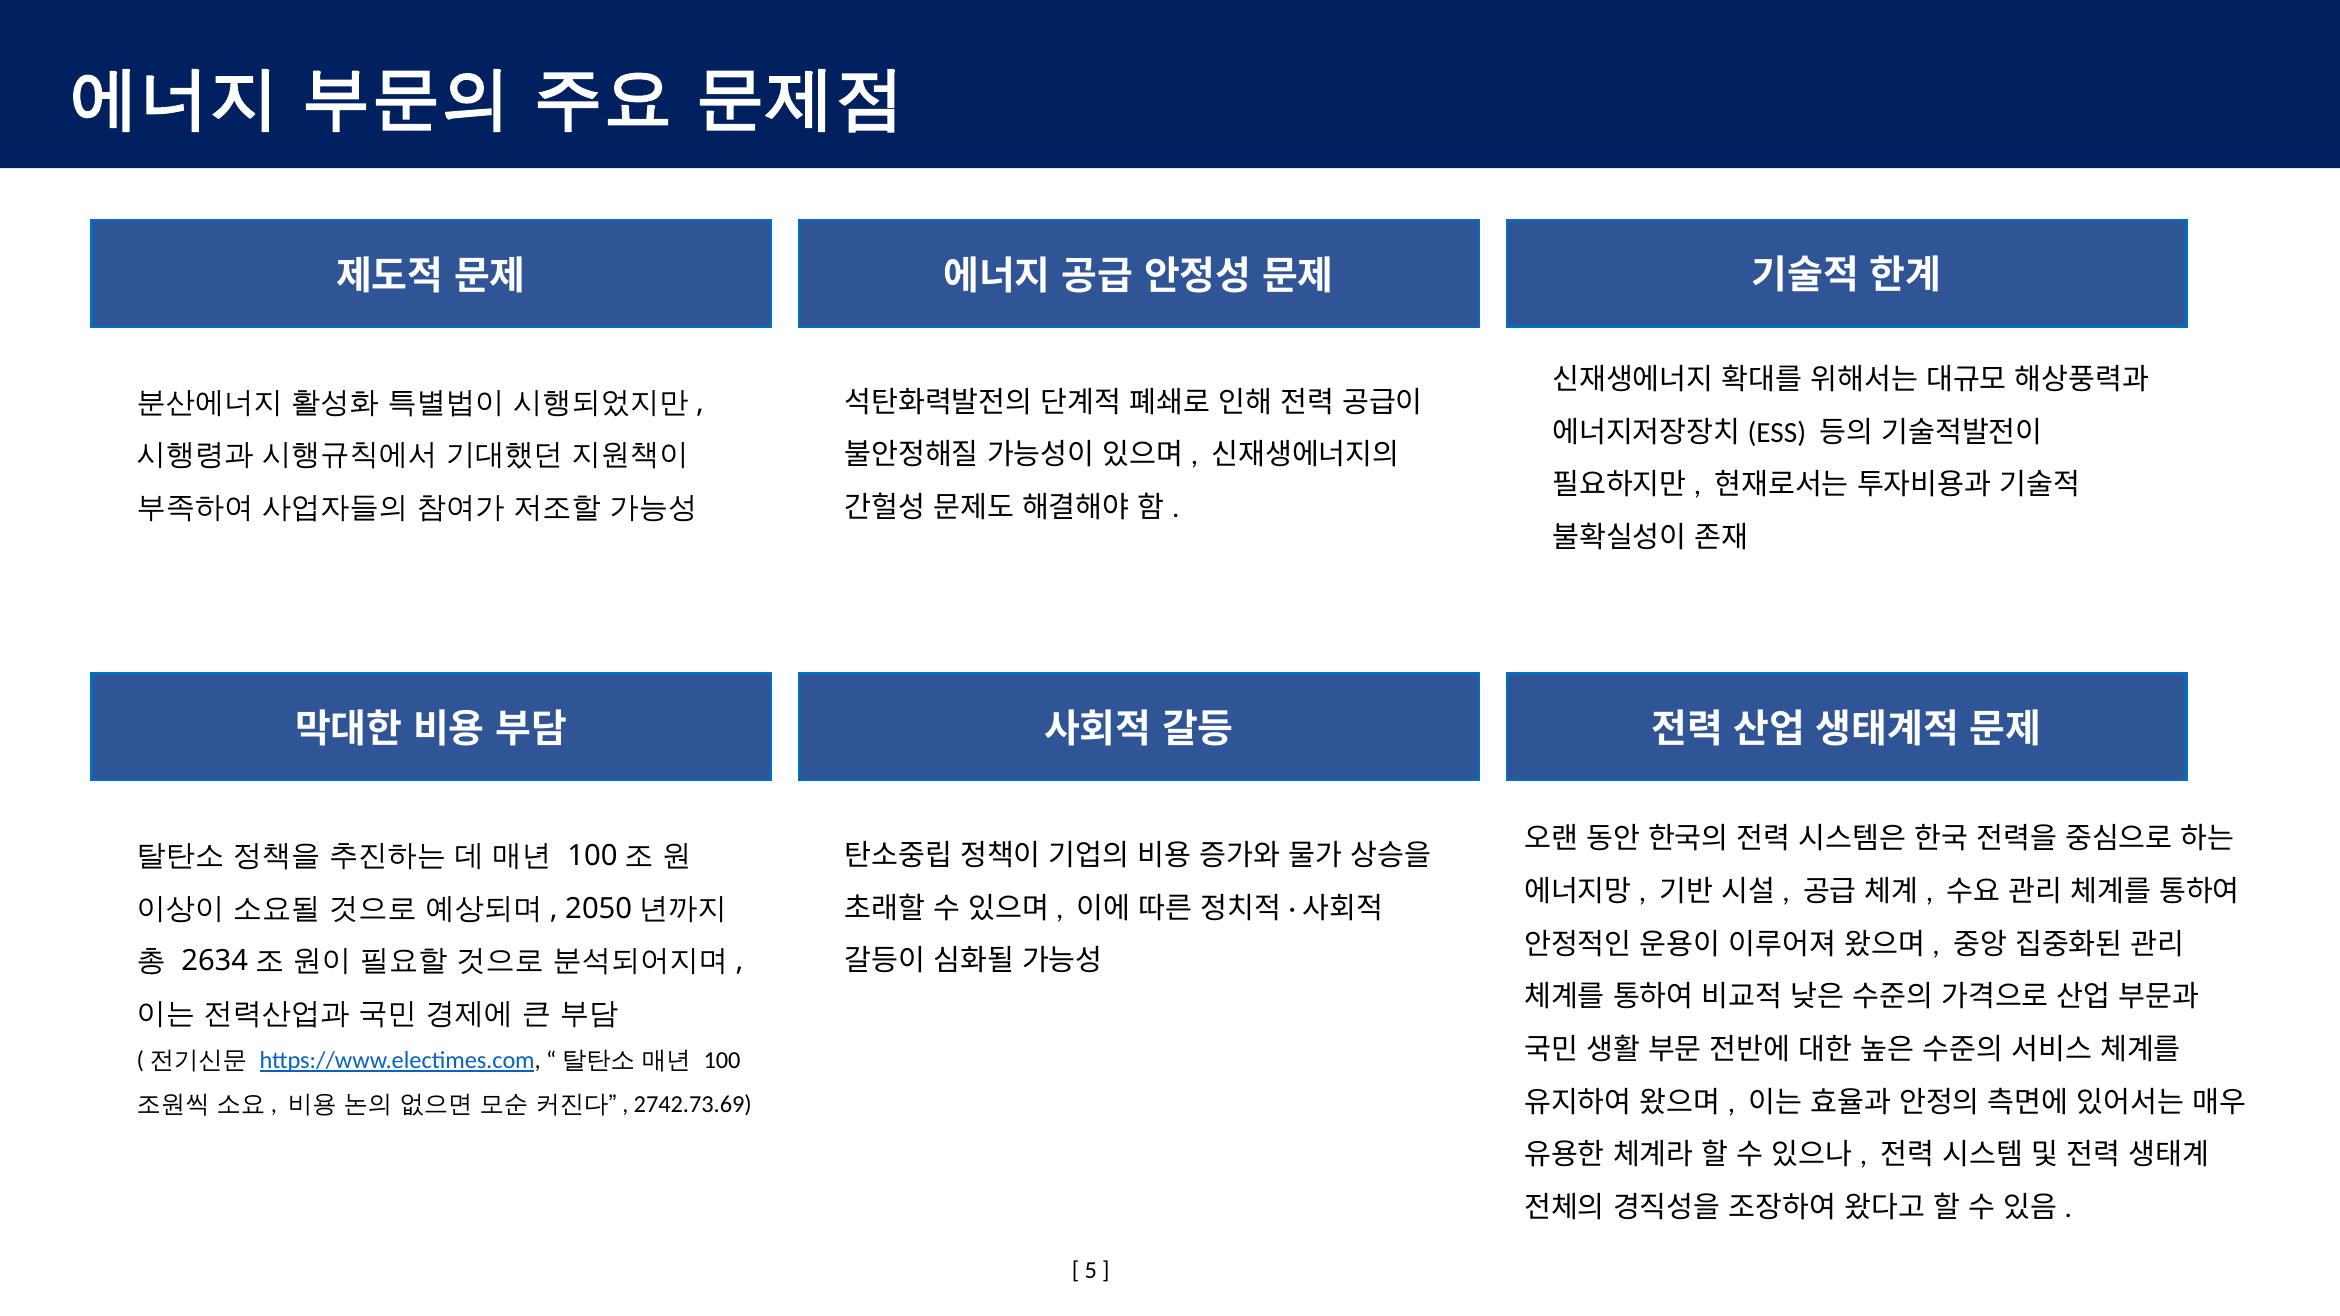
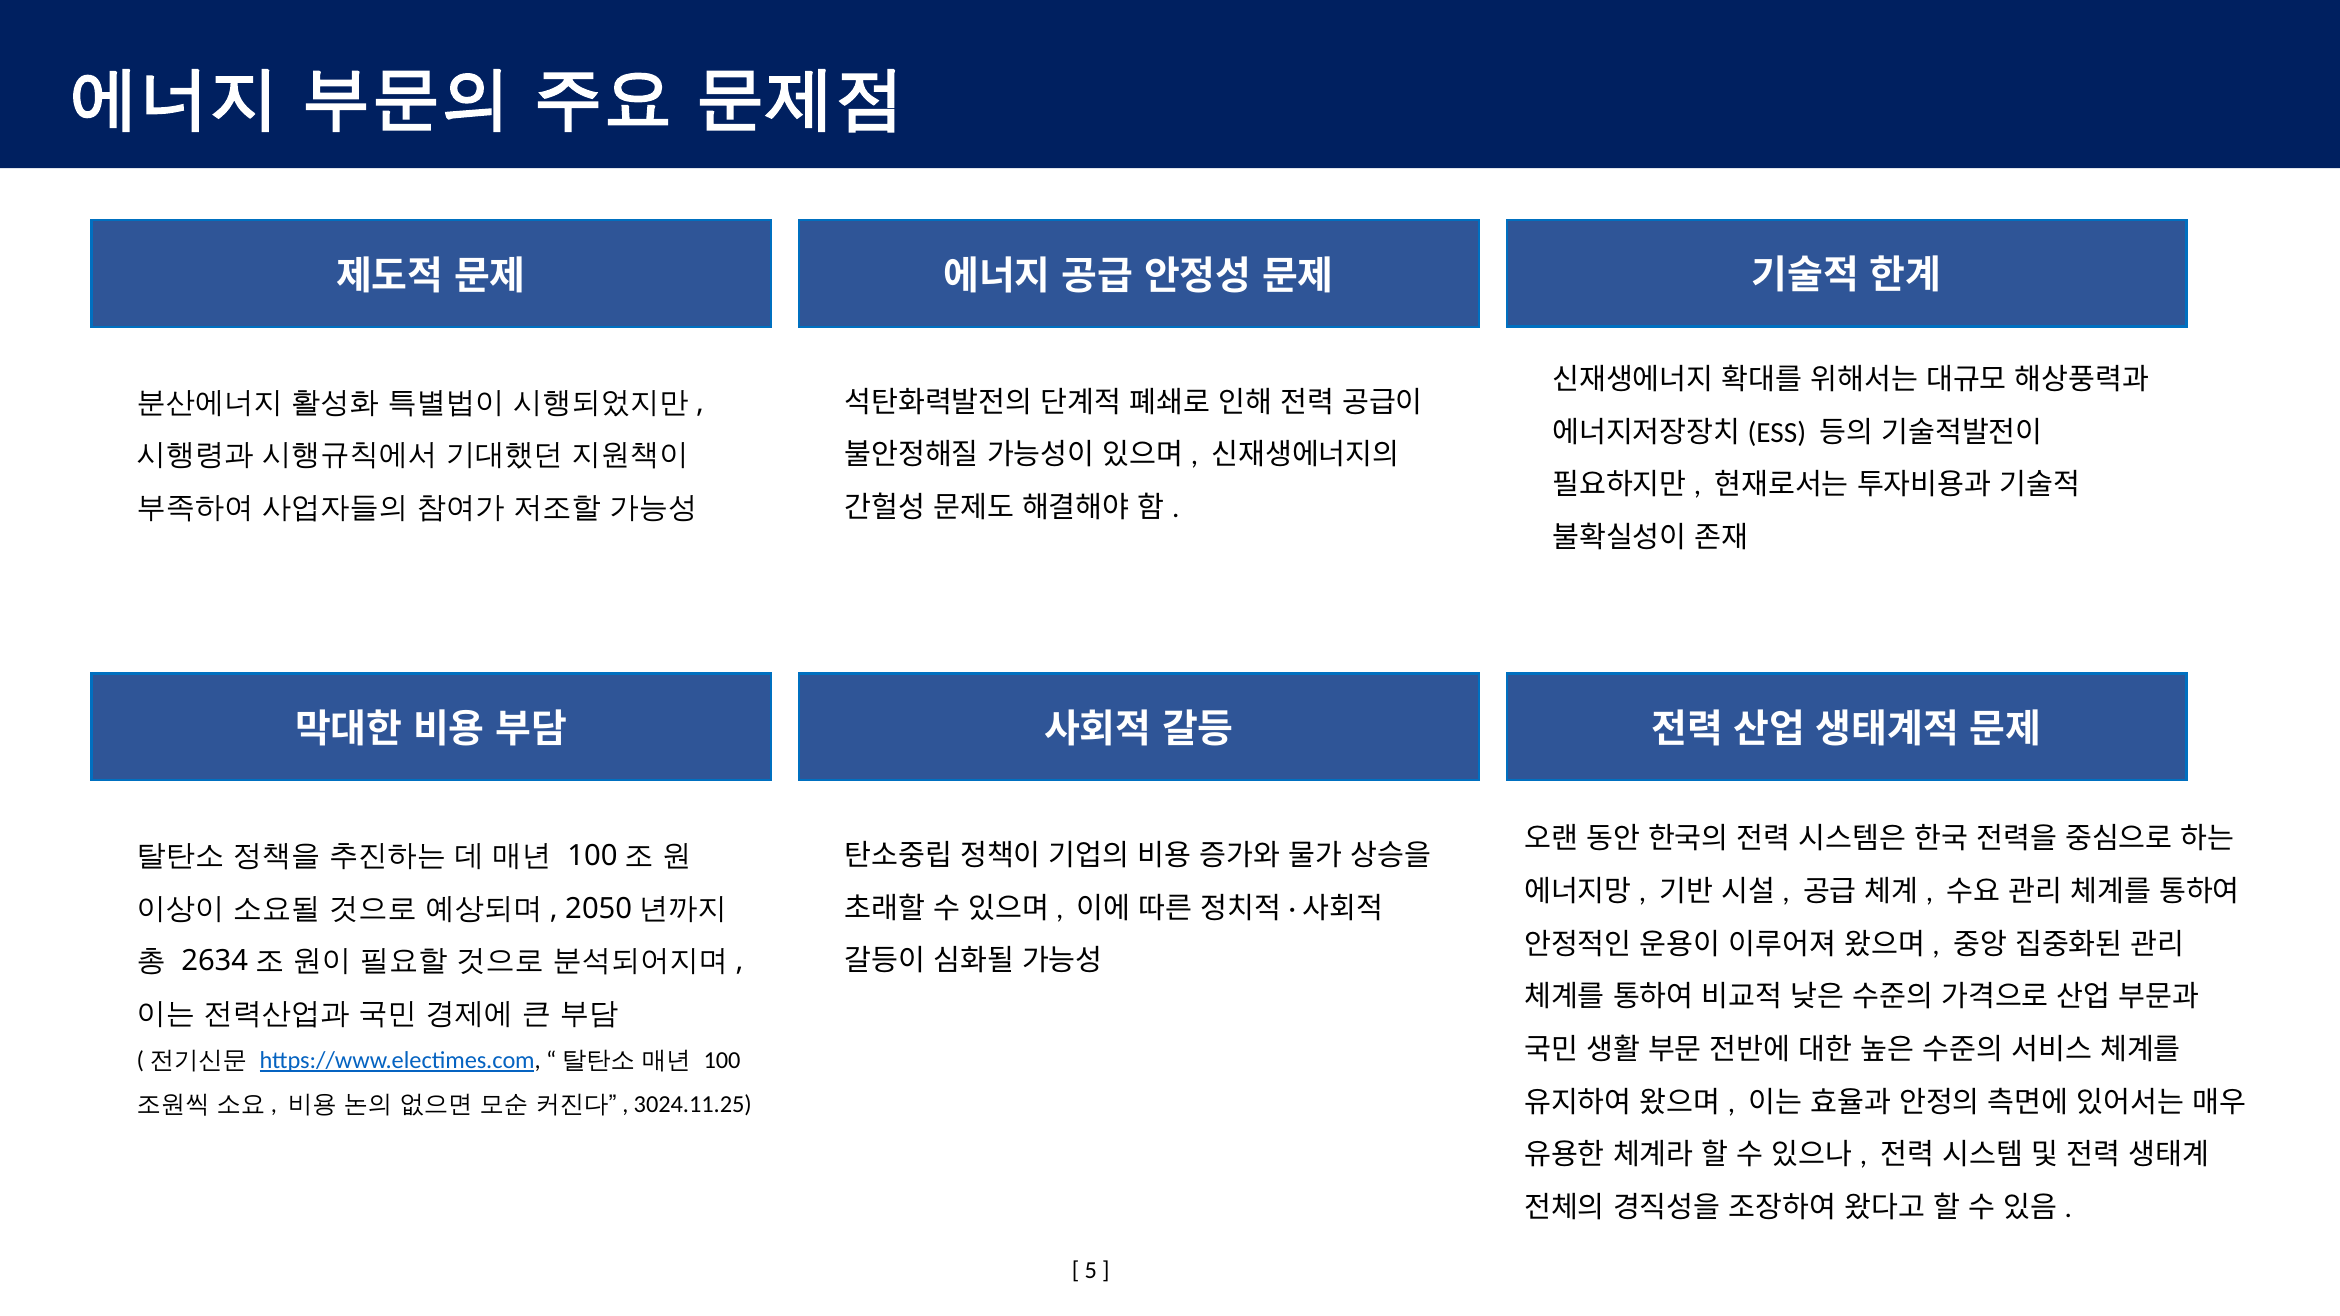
2742.73.69: 2742.73.69 -> 3024.11.25
